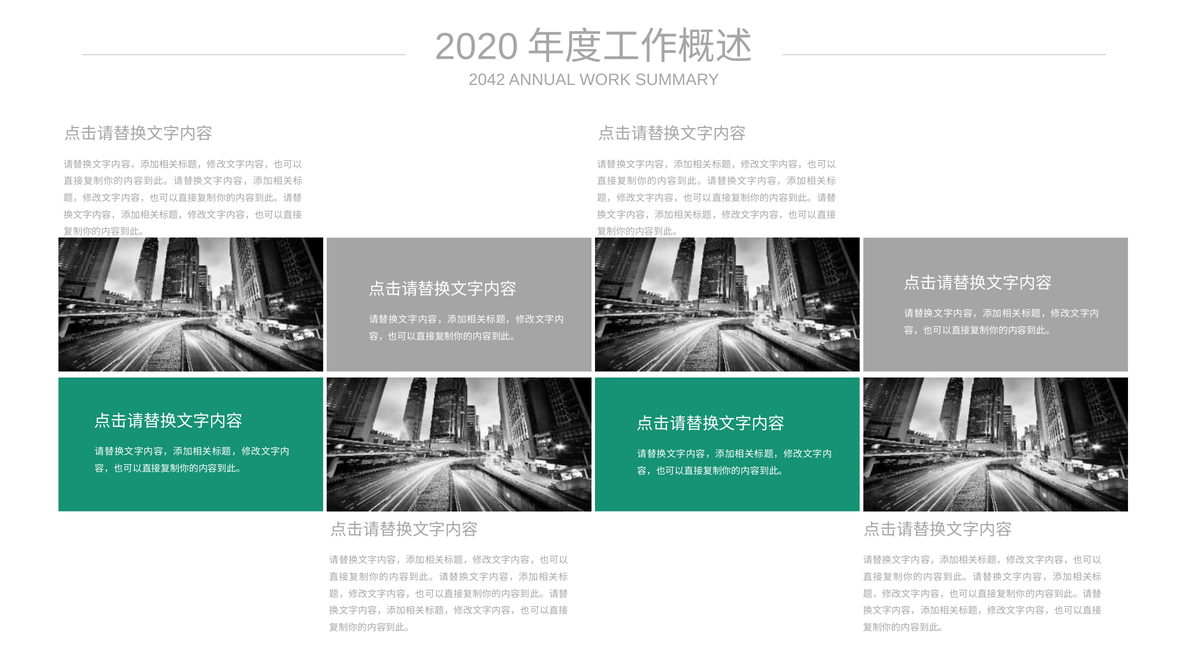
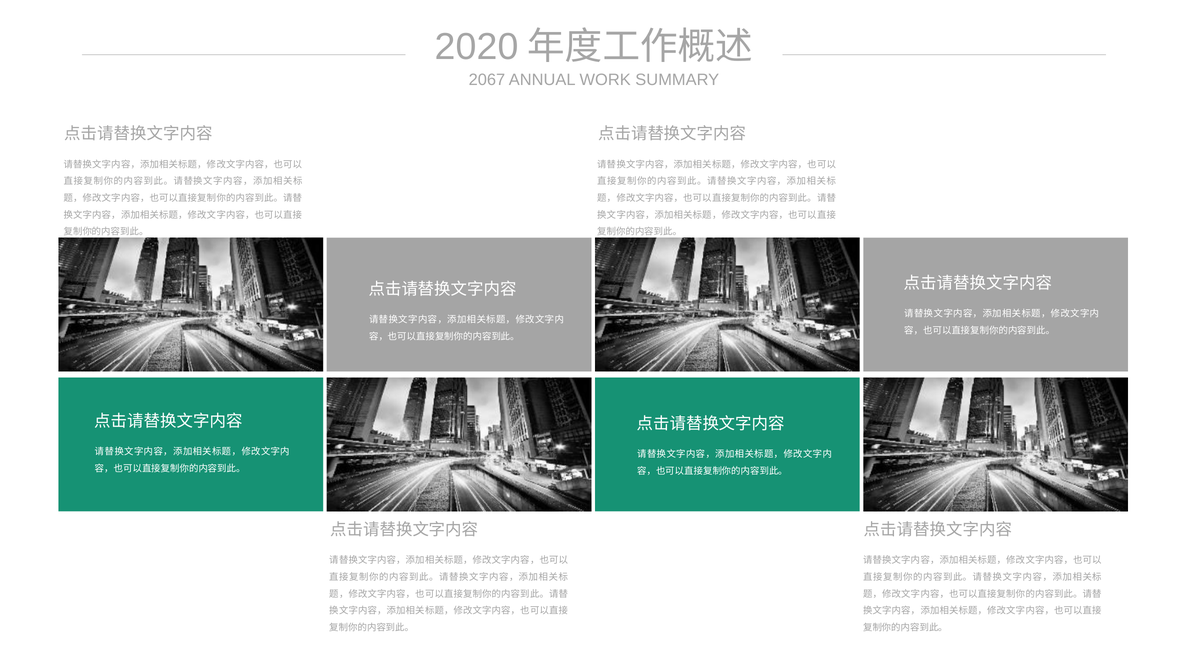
2042: 2042 -> 2067
